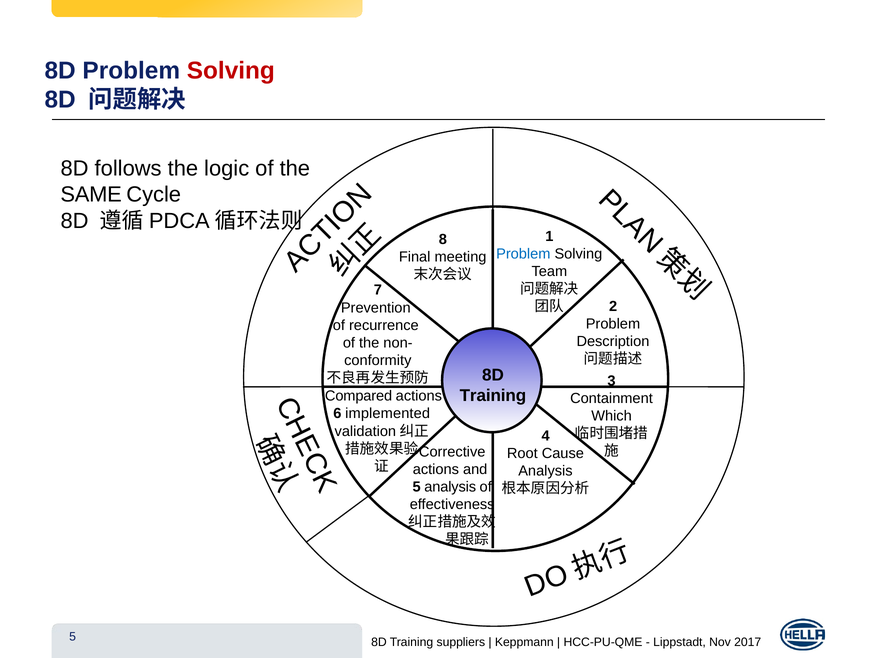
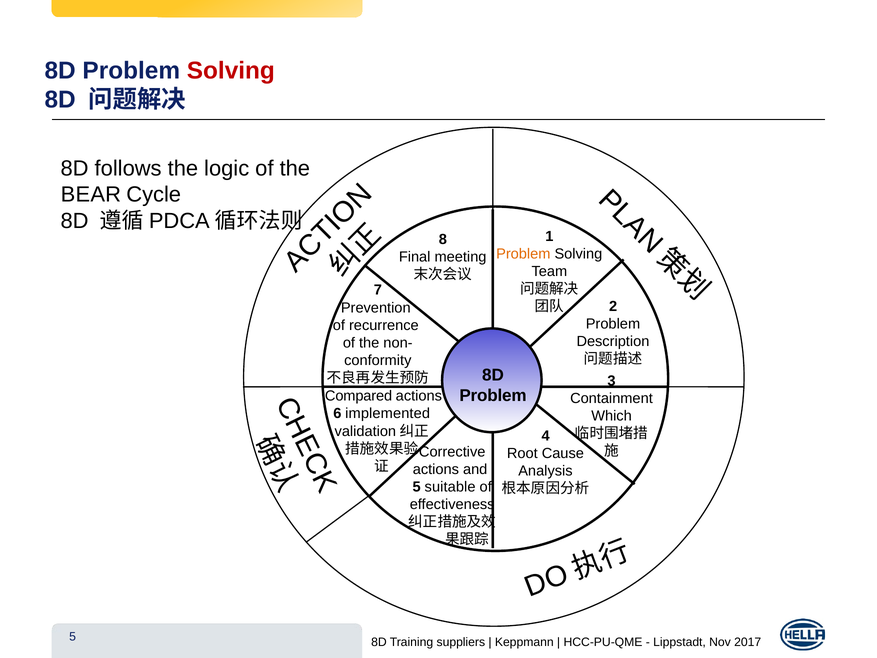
SAME: SAME -> BEAR
Problem at (523, 254) colour: blue -> orange
Training at (493, 395): Training -> Problem
5 analysis: analysis -> suitable
